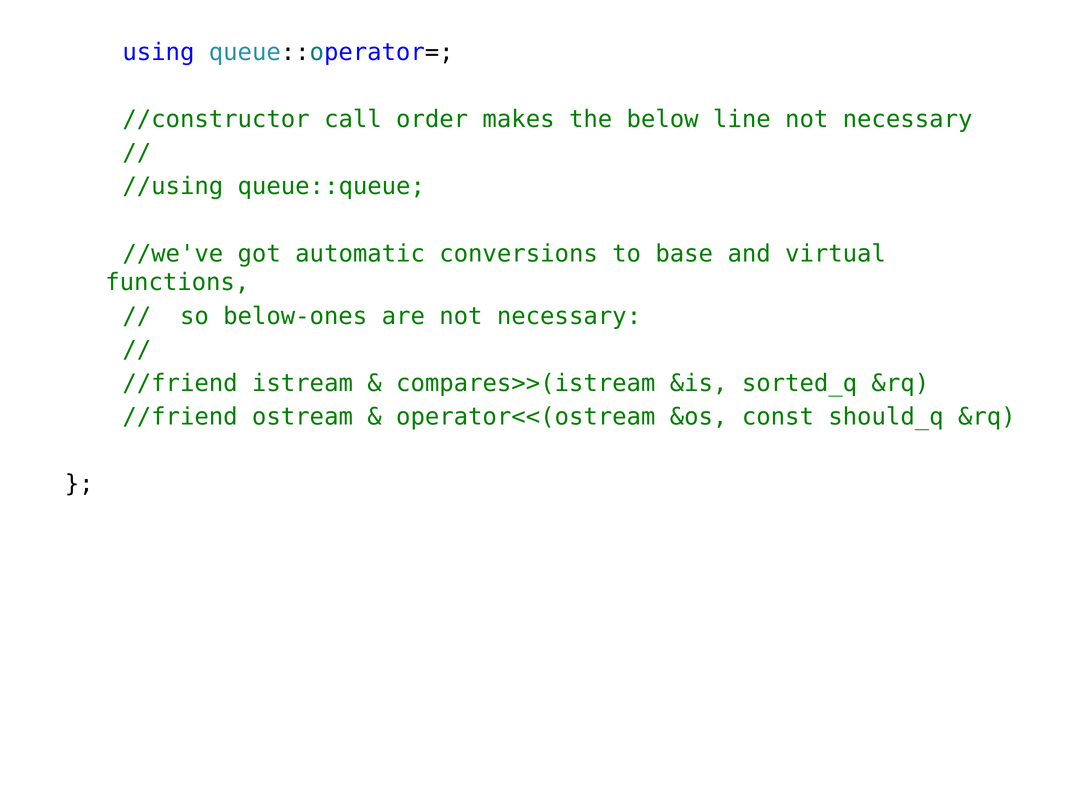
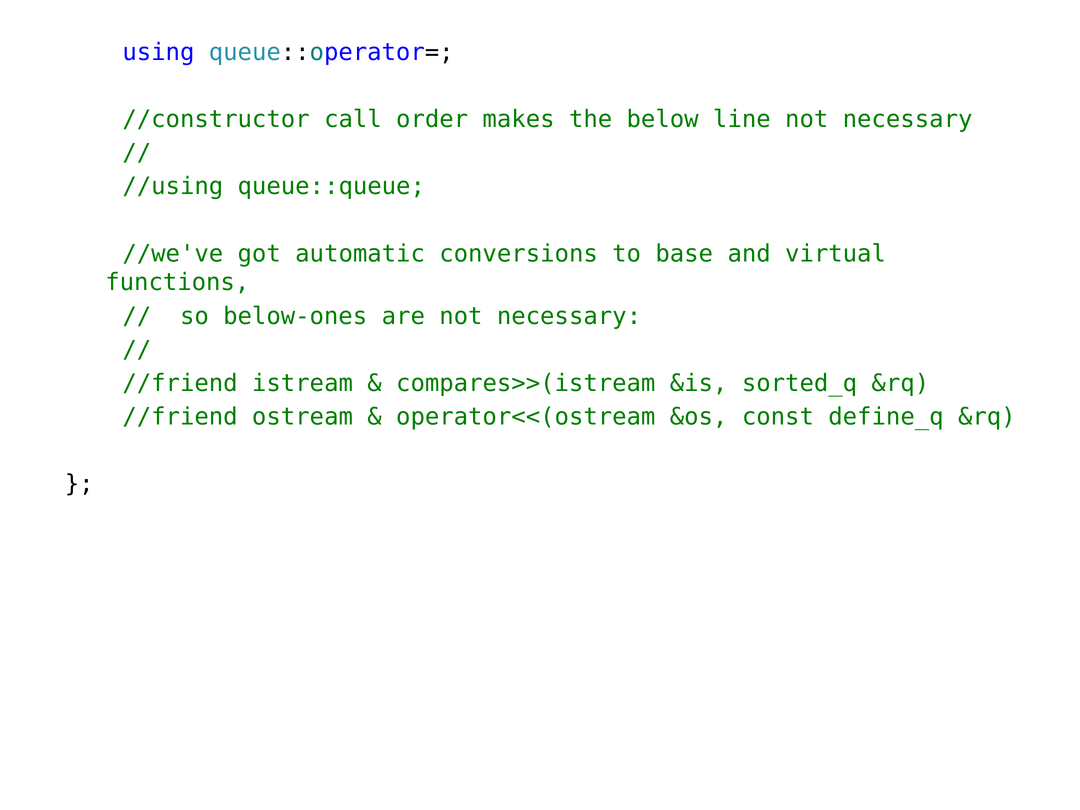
should_q: should_q -> define_q
